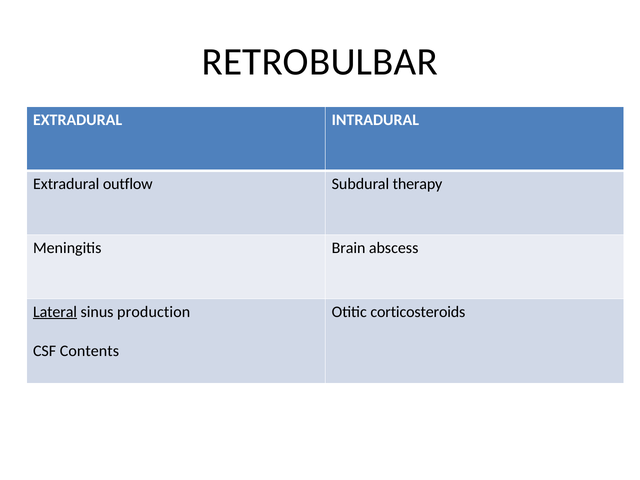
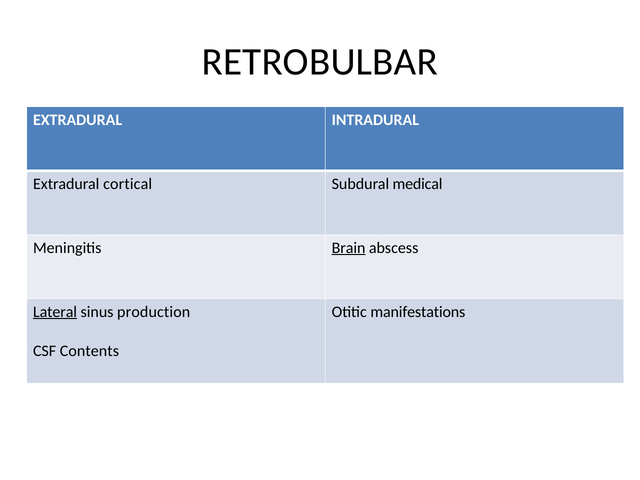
outflow: outflow -> cortical
therapy: therapy -> medical
Brain underline: none -> present
corticosteroids: corticosteroids -> manifestations
